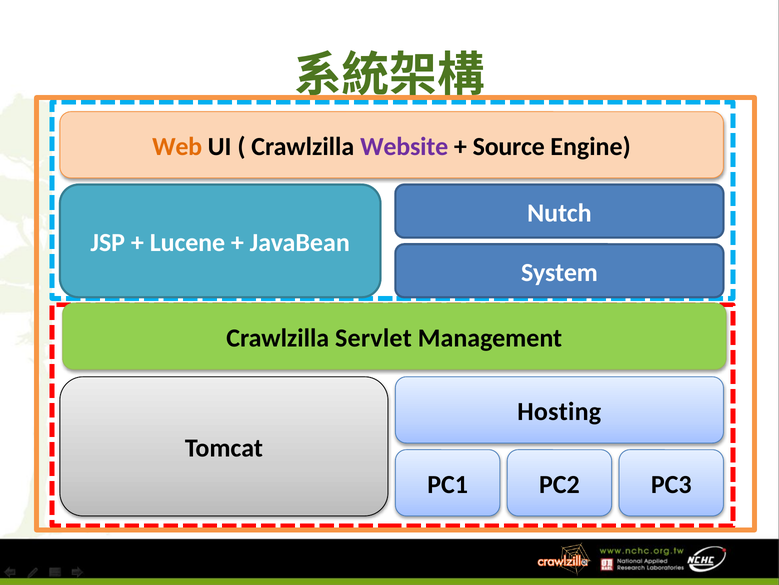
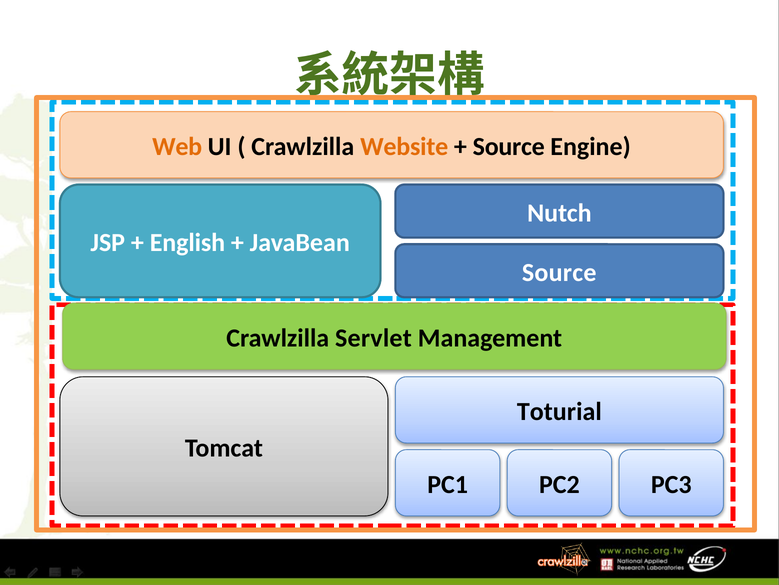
Website colour: purple -> orange
Lucene: Lucene -> English
System at (559, 272): System -> Source
Hosting: Hosting -> Toturial
